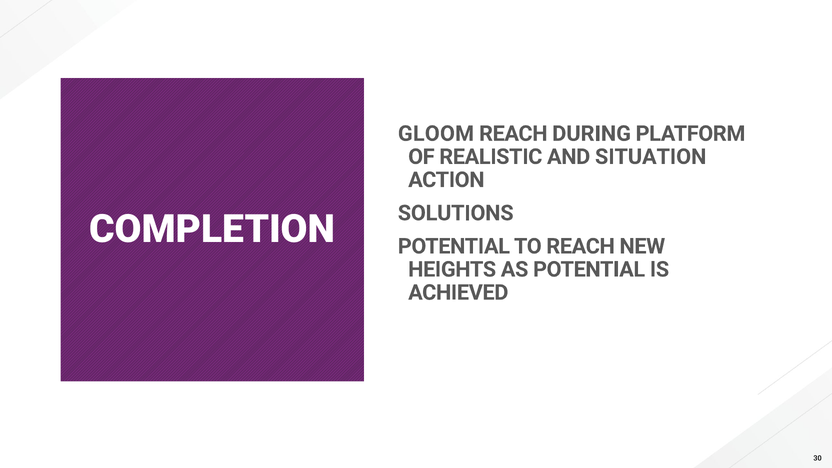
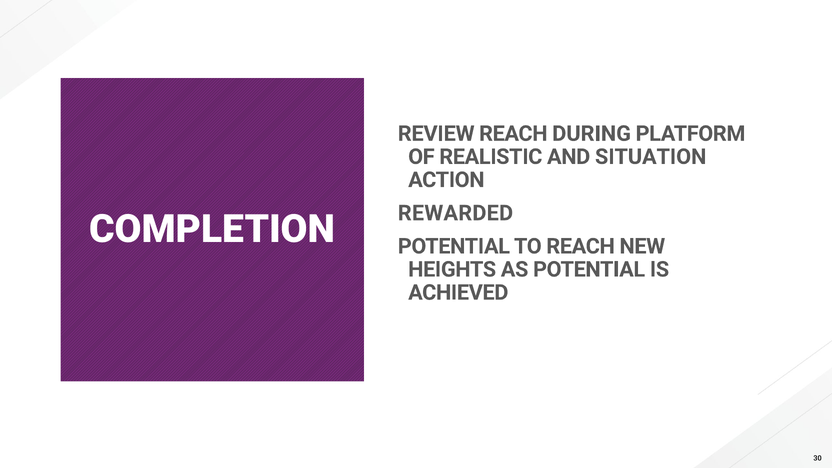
GLOOM: GLOOM -> REVIEW
SOLUTIONS: SOLUTIONS -> REWARDED
